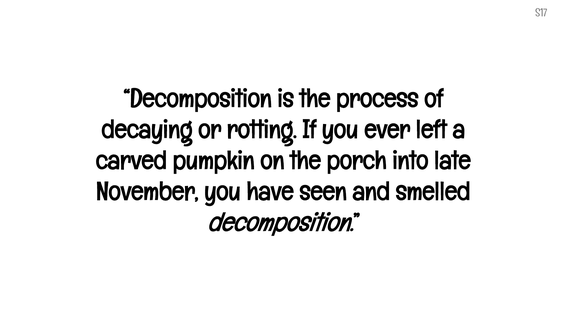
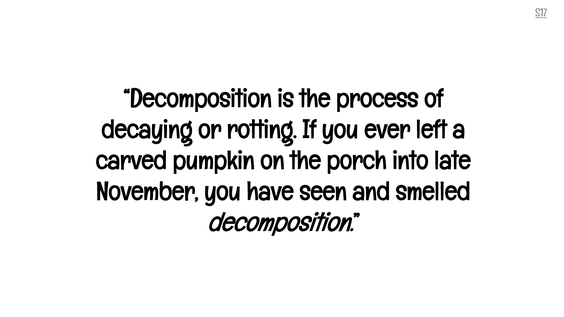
S17 underline: none -> present
